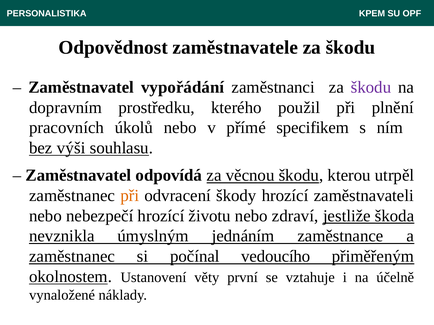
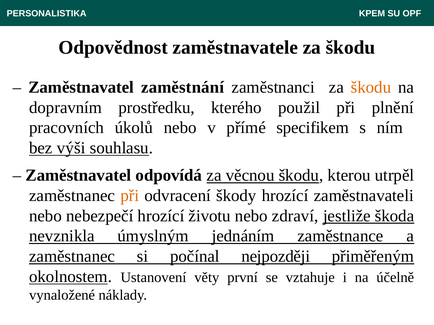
vypořádání: vypořádání -> zaměstnání
škodu at (371, 87) colour: purple -> orange
vedoucího: vedoucího -> nejpozději
